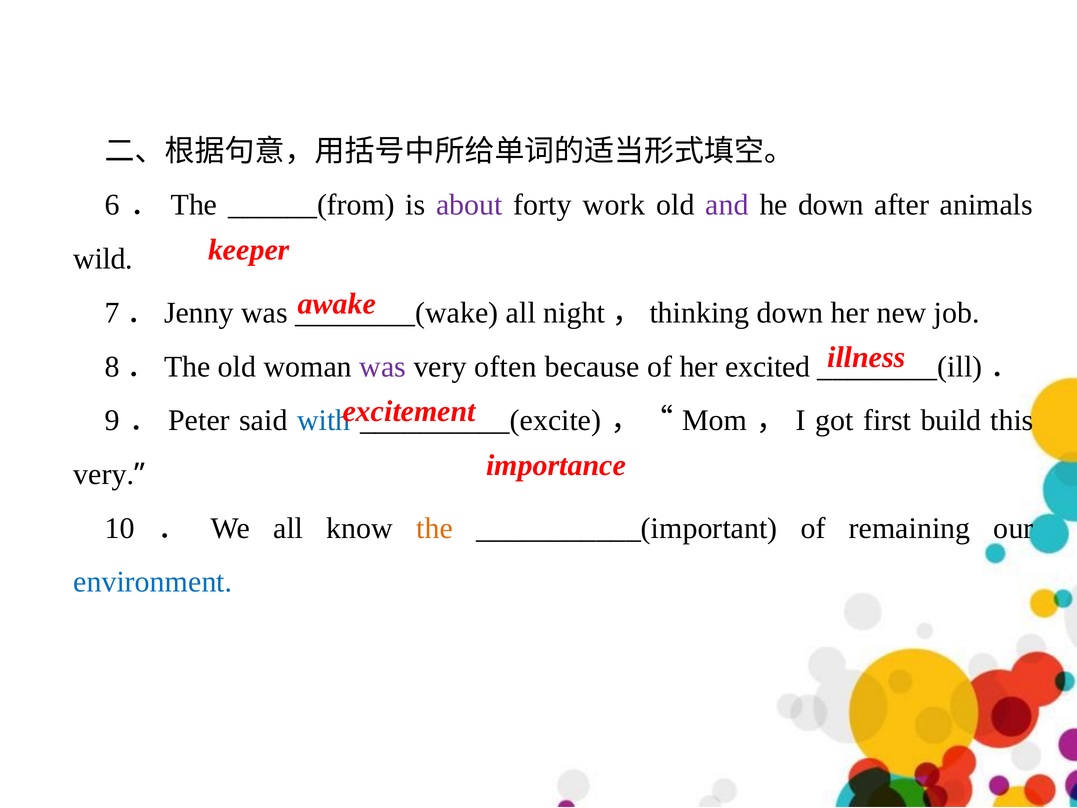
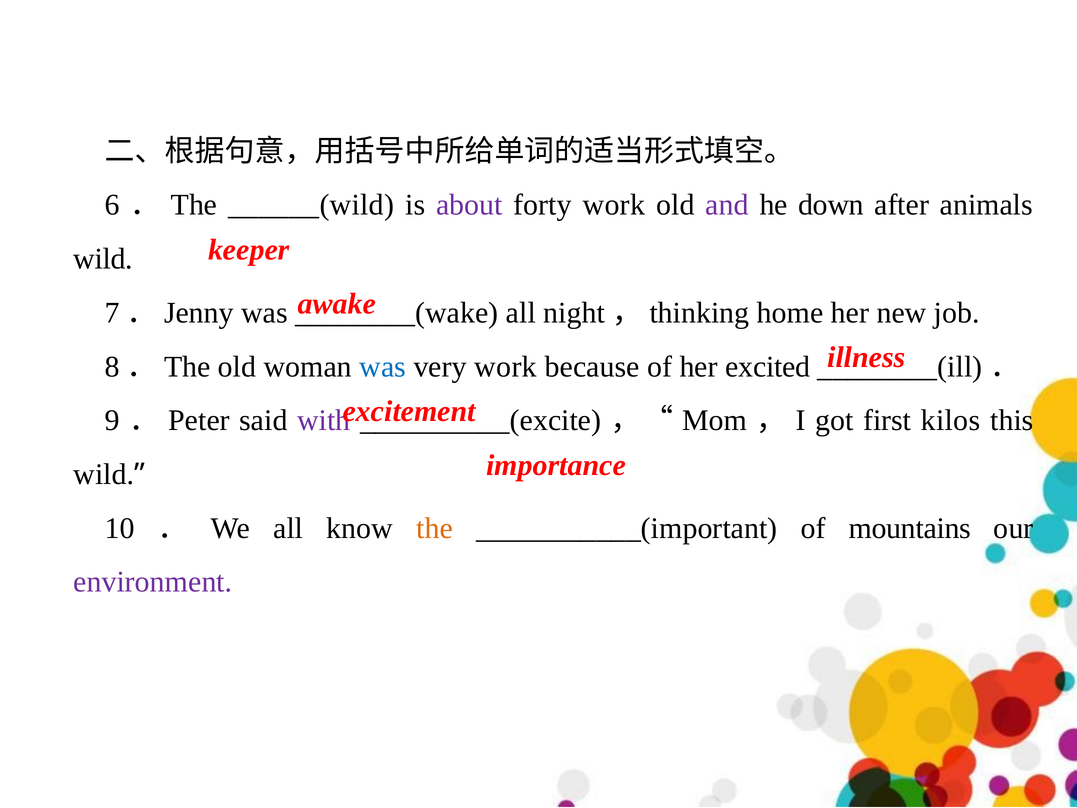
______(from: ______(from -> ______(wild
down at (790, 313): down -> home
was at (383, 367) colour: purple -> blue
very often: often -> work
with colour: blue -> purple
build: build -> kilos
very at (104, 474): very -> wild
remaining: remaining -> mountains
environment colour: blue -> purple
